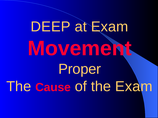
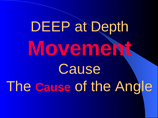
at Exam: Exam -> Depth
Proper at (80, 69): Proper -> Cause
the Exam: Exam -> Angle
